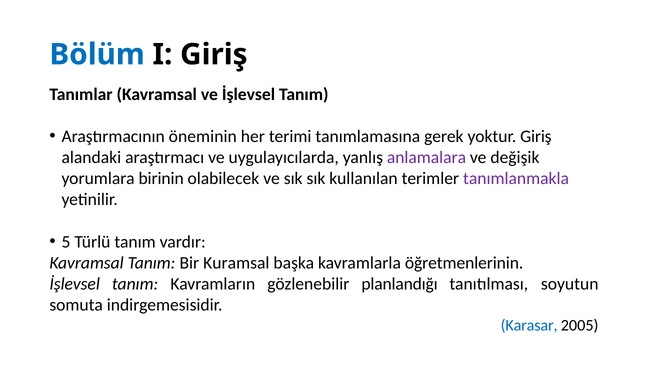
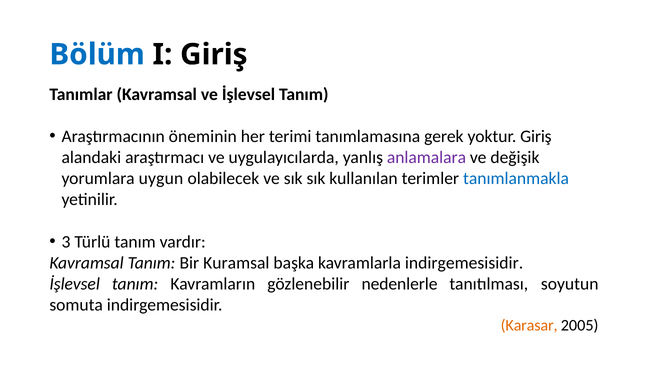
birinin: birinin -> uygun
tanımlanmakla colour: purple -> blue
5: 5 -> 3
kavramlarla öğretmenlerinin: öğretmenlerinin -> indirgemesisidir
planlandığı: planlandığı -> nedenlerle
Karasar colour: blue -> orange
